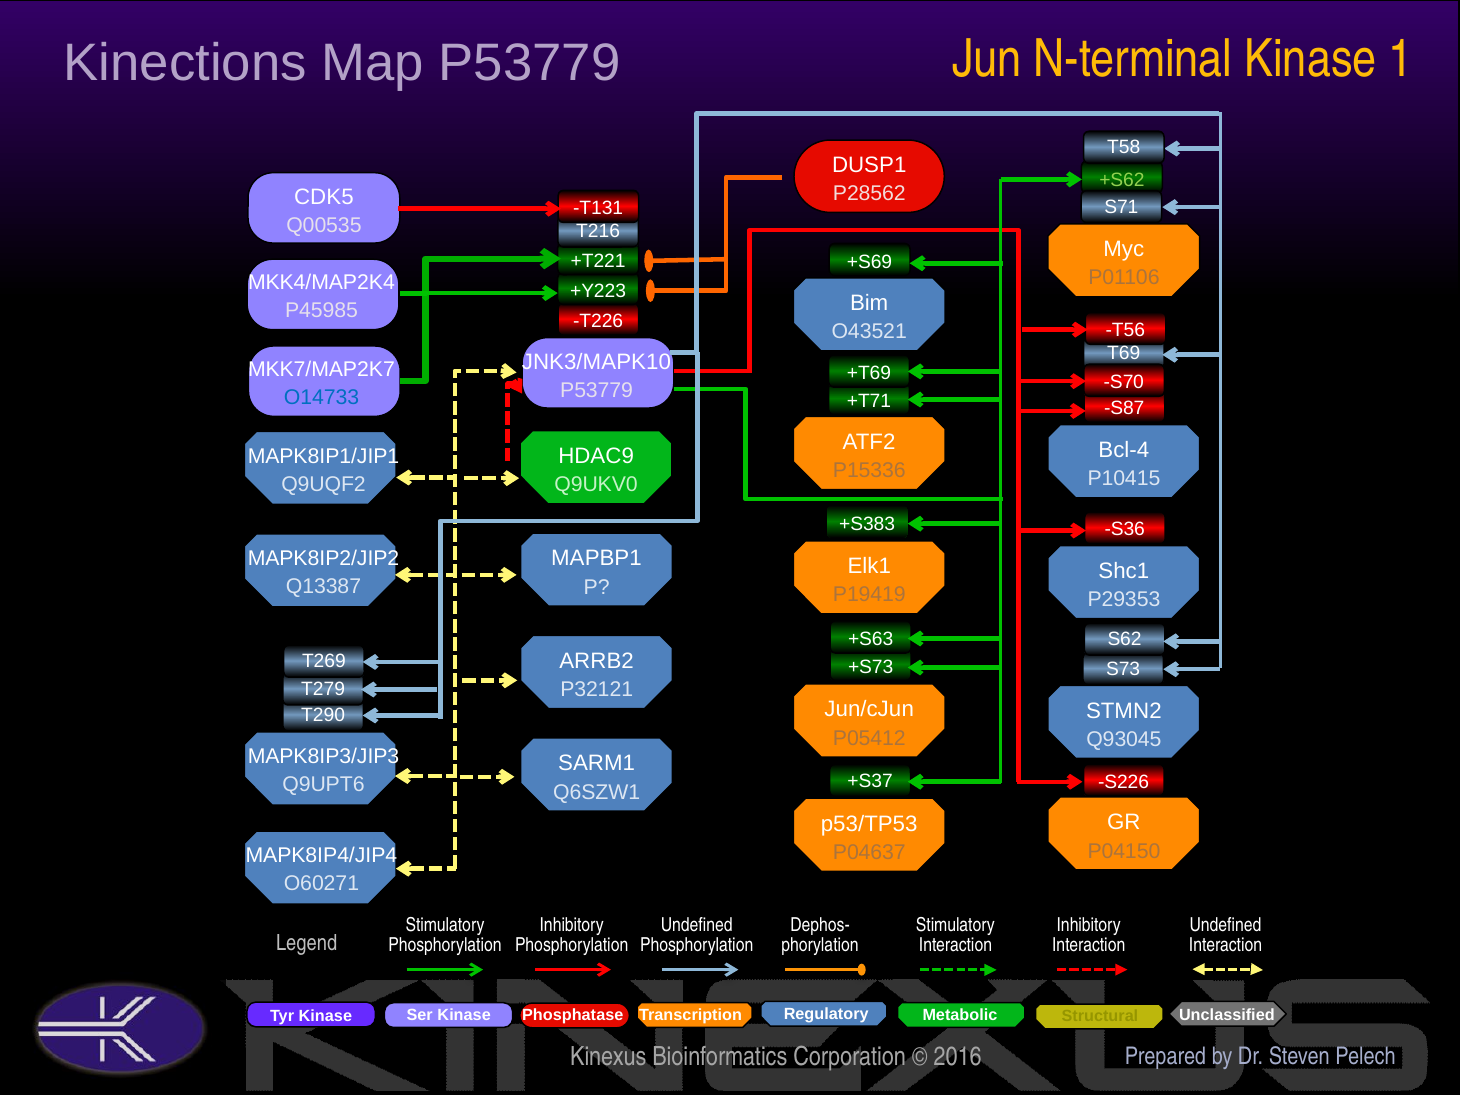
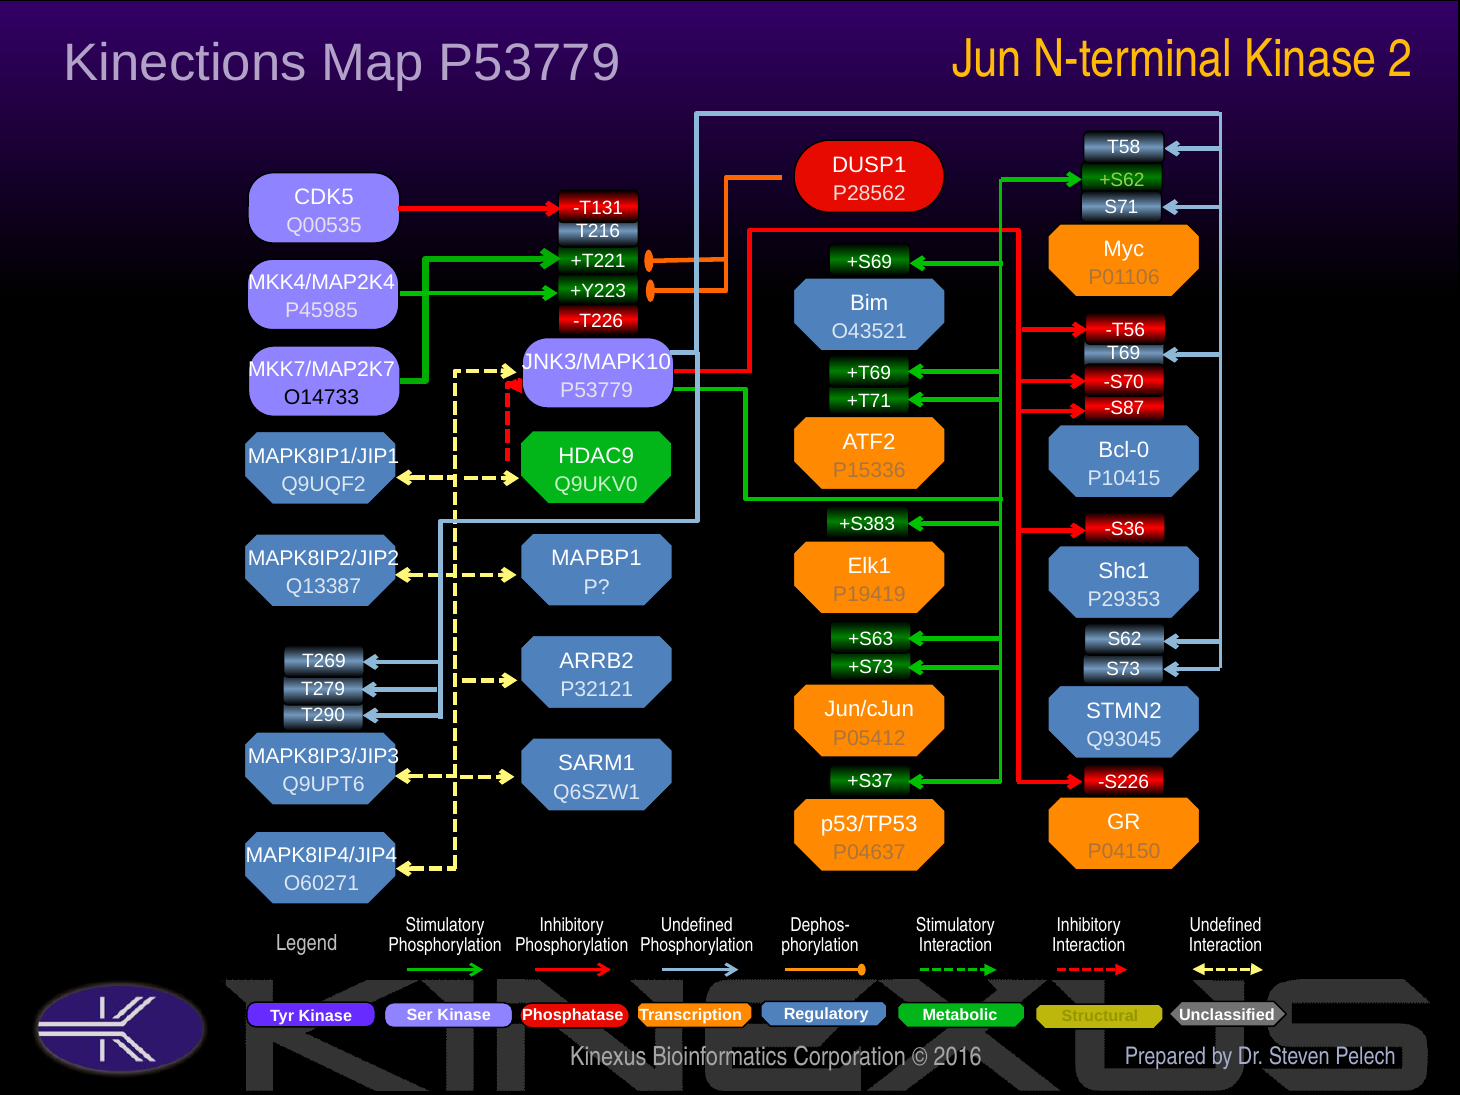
1: 1 -> 2
O14733 colour: blue -> black
Bcl-4: Bcl-4 -> Bcl-0
